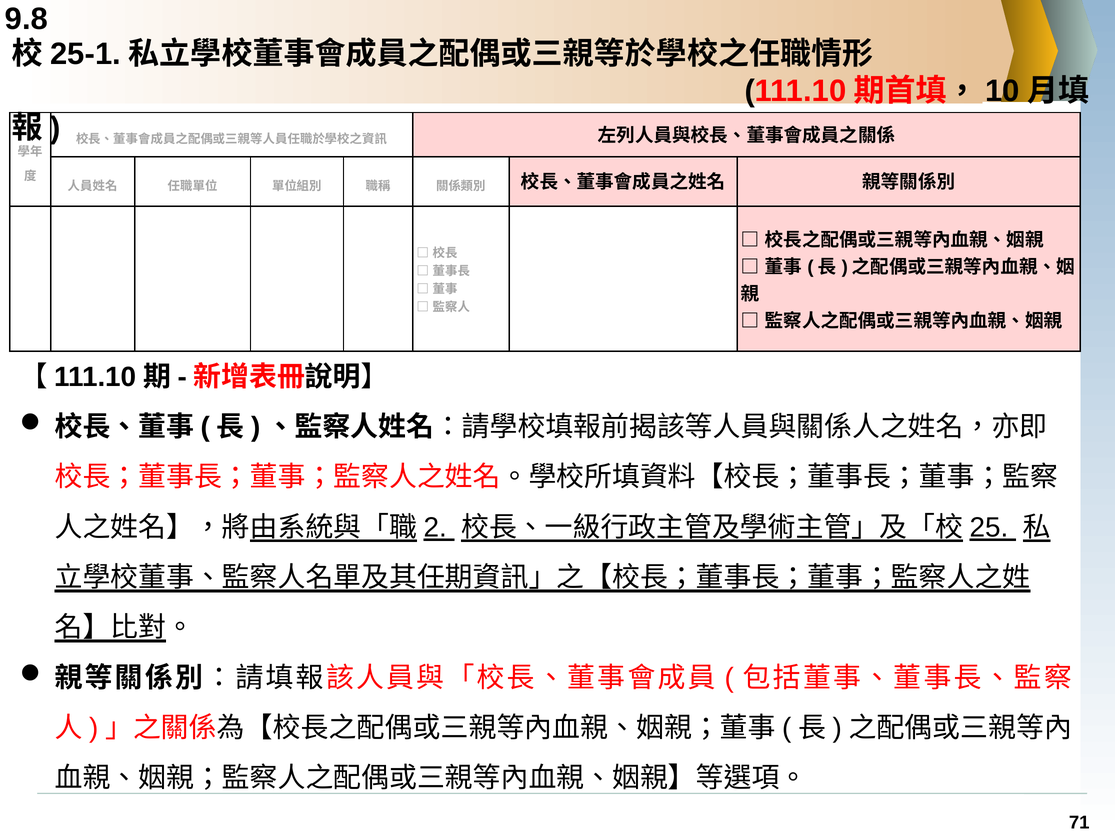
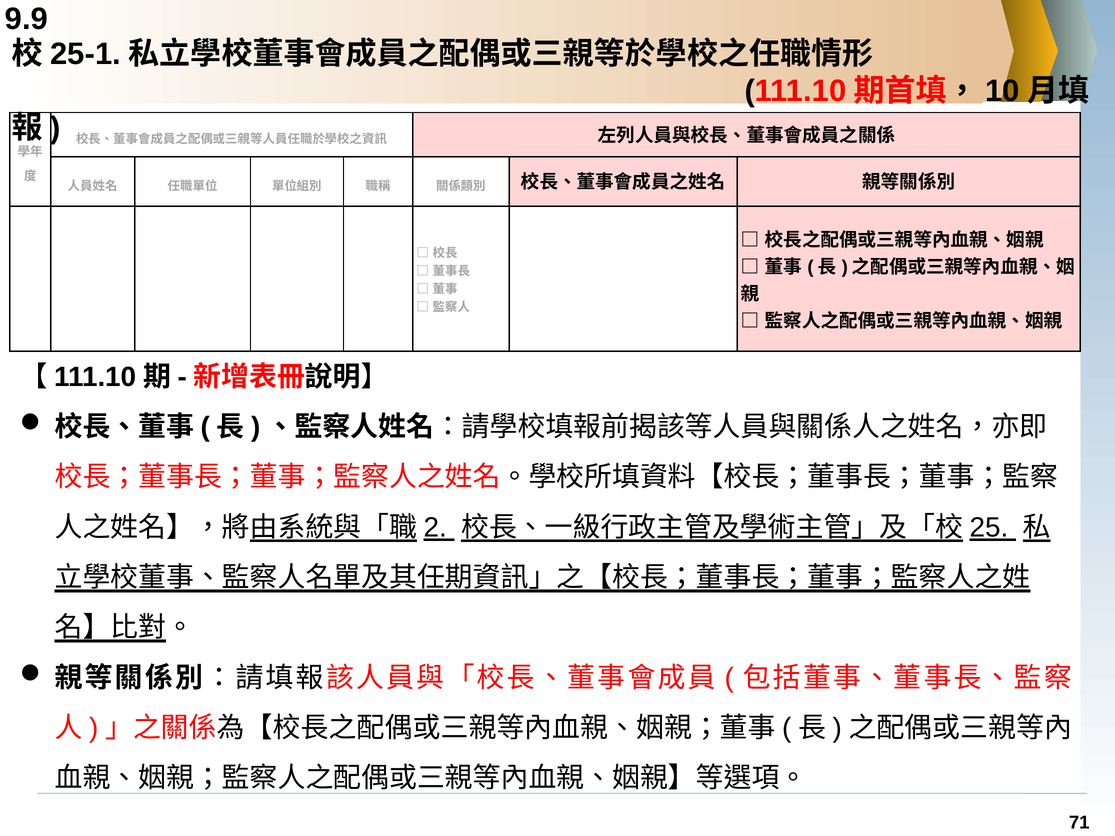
9.8: 9.8 -> 9.9
